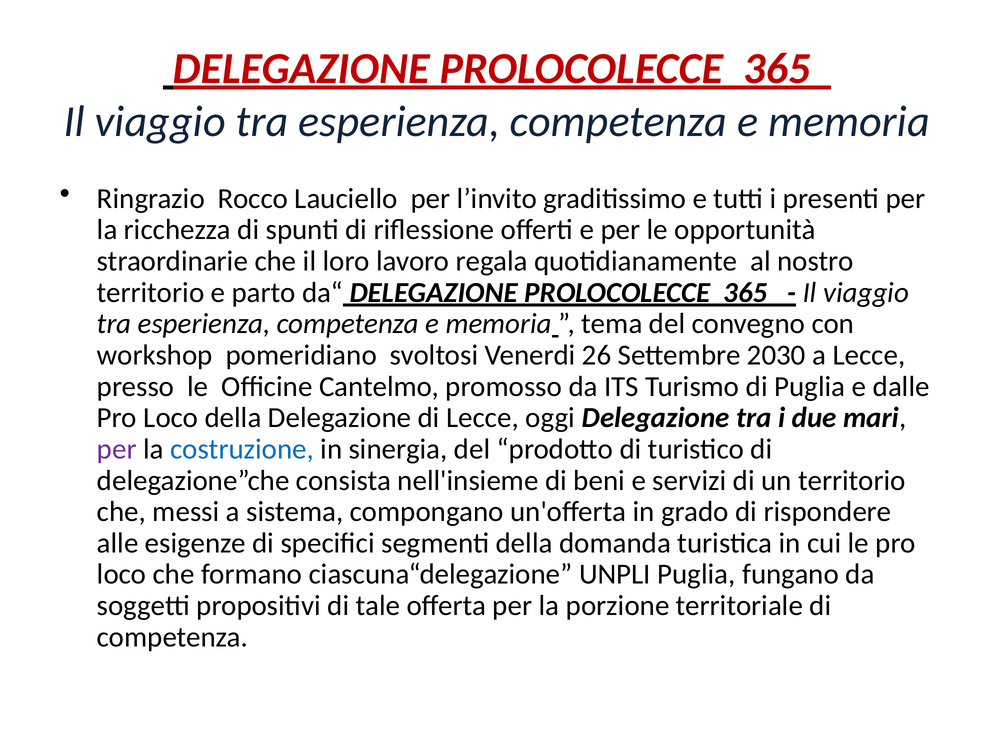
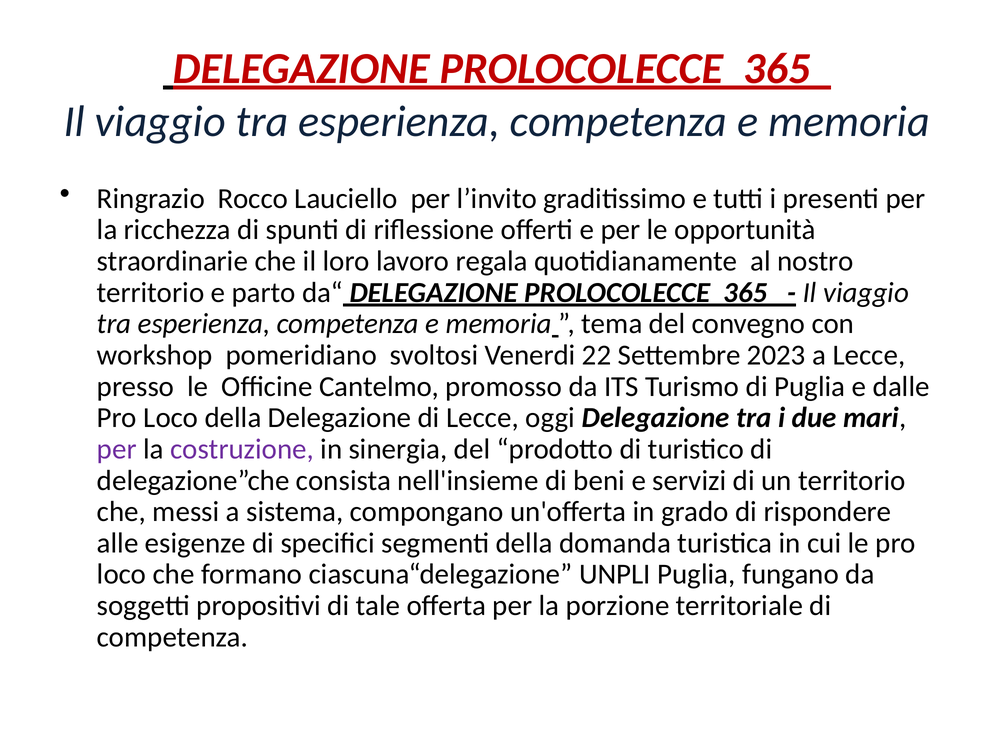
26: 26 -> 22
2030: 2030 -> 2023
costruzione colour: blue -> purple
